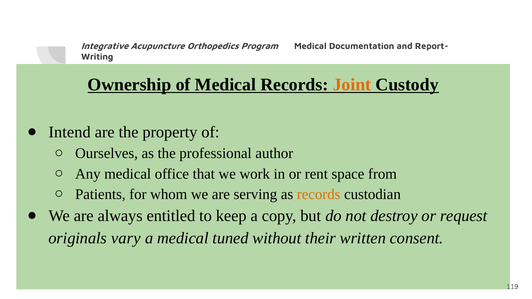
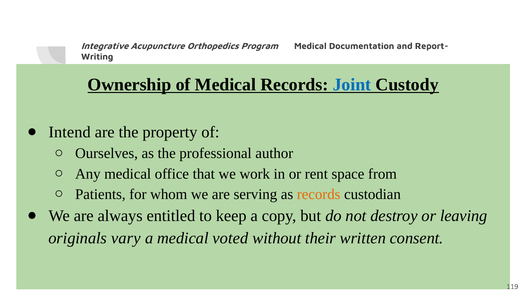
Joint colour: orange -> blue
request: request -> leaving
tuned: tuned -> voted
